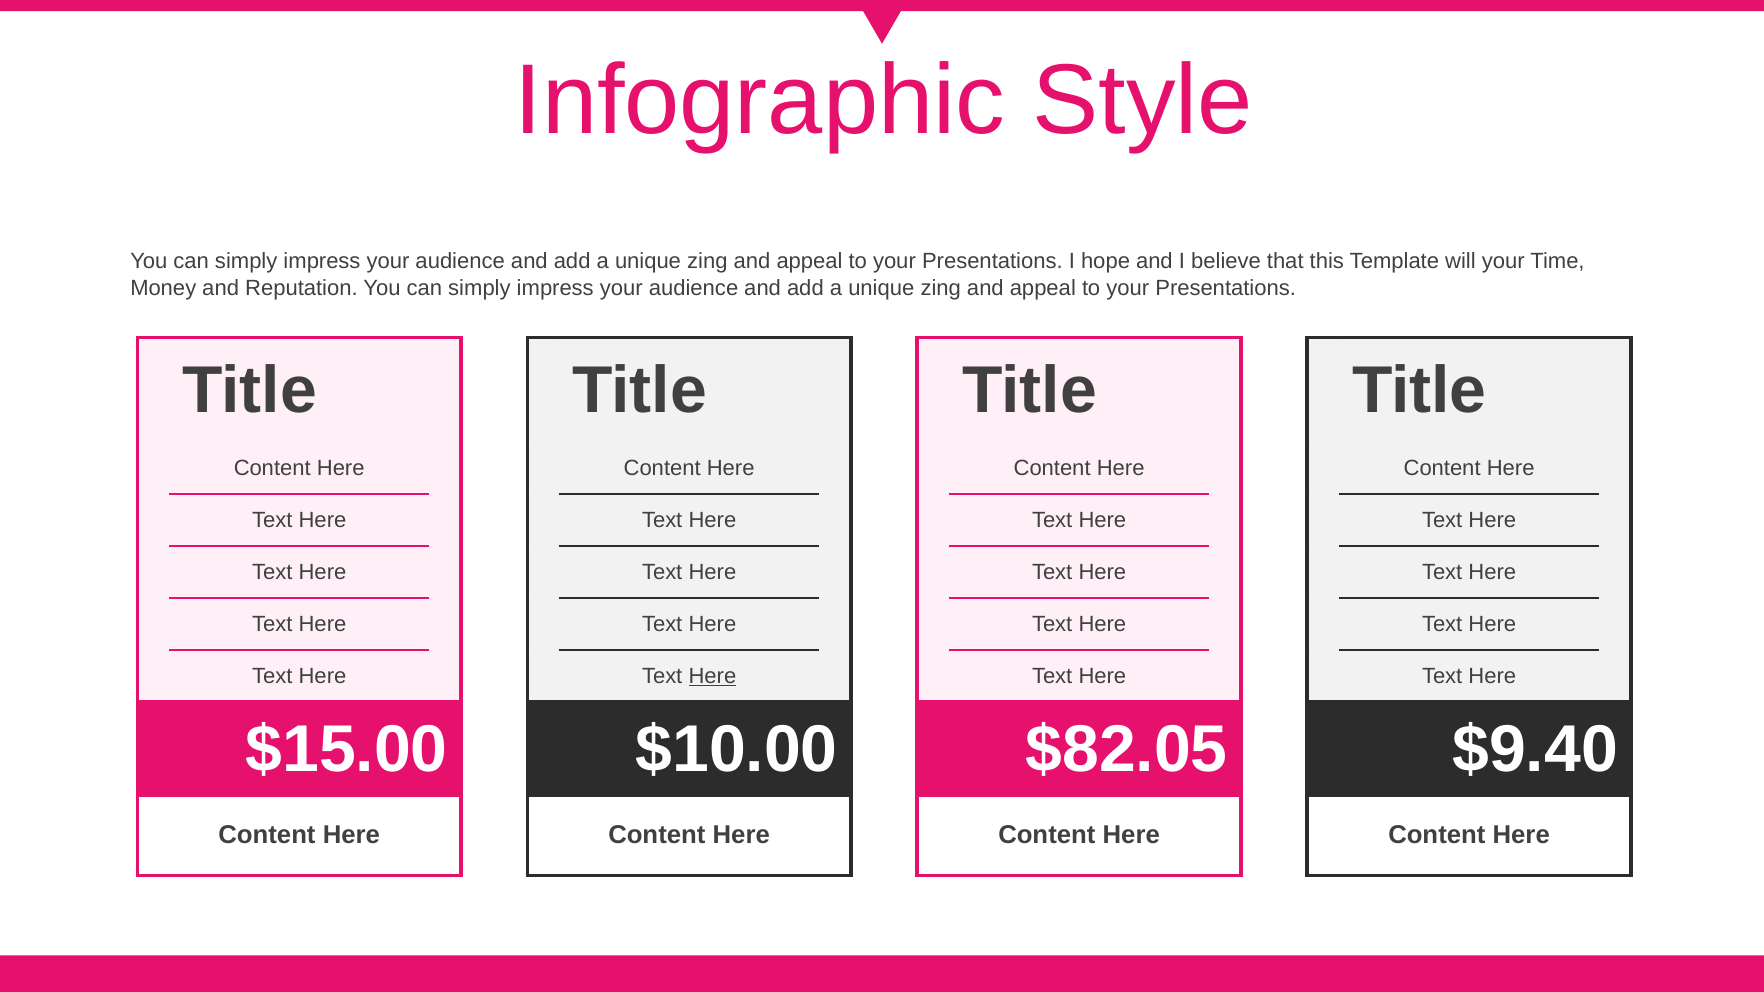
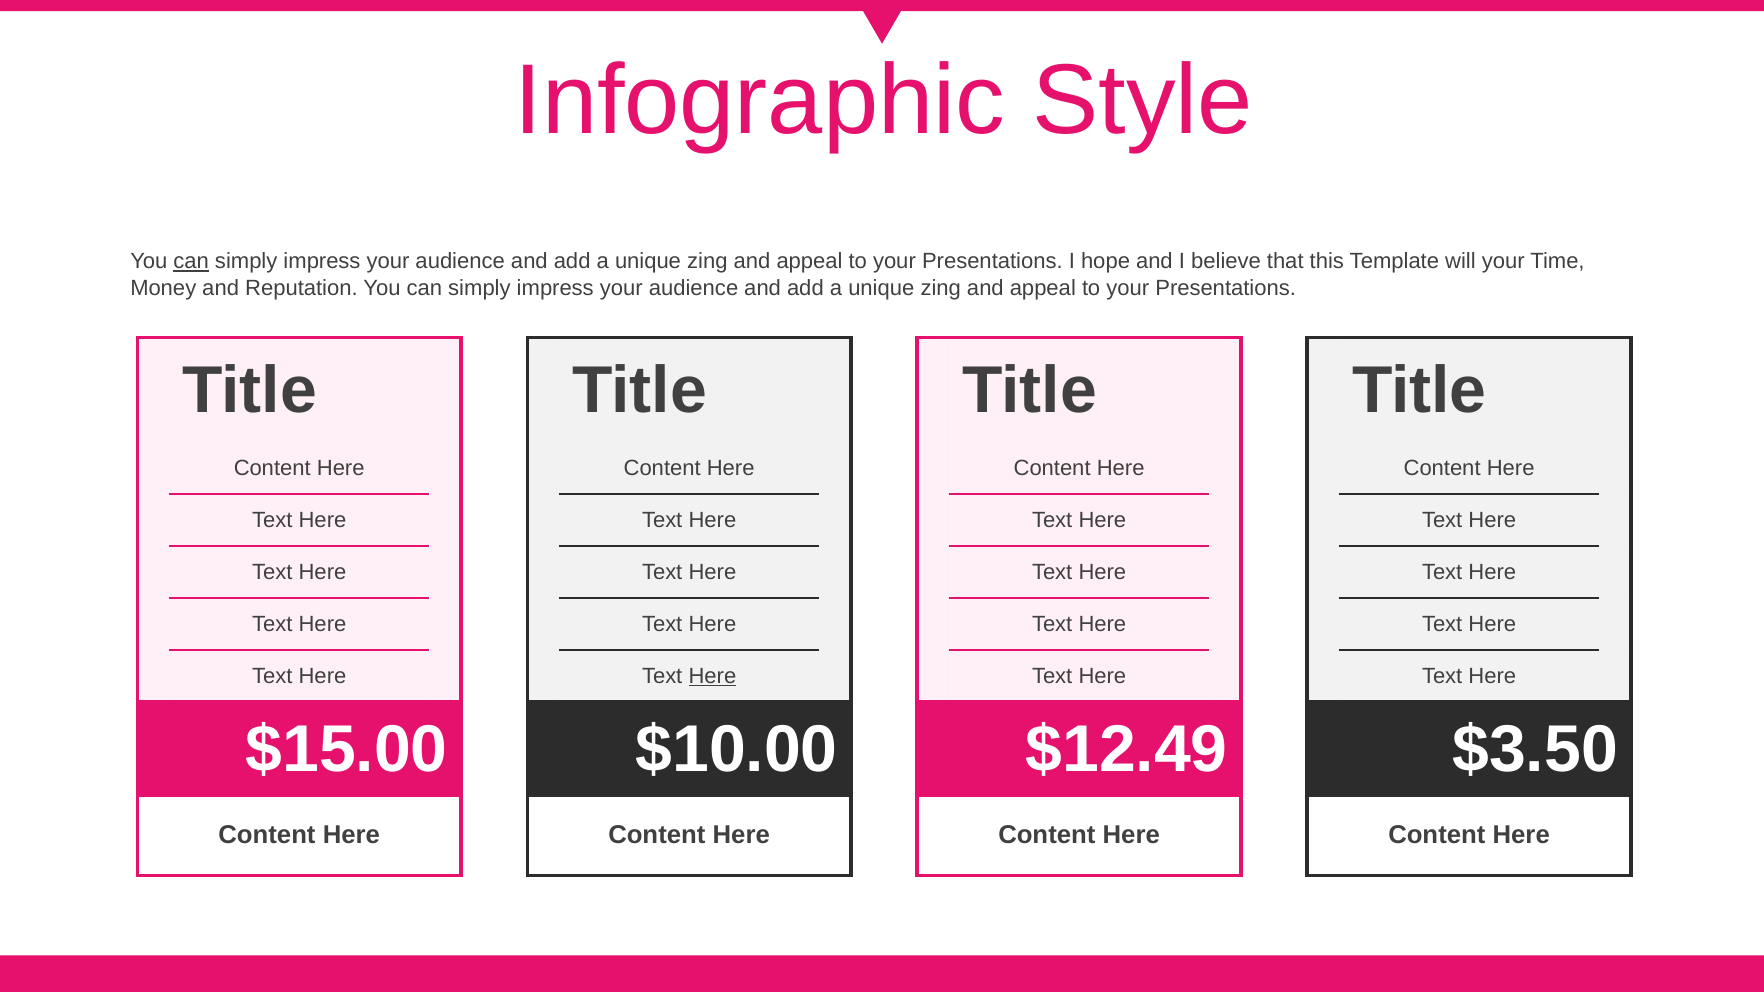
can at (191, 261) underline: none -> present
$82.05: $82.05 -> $12.49
$9.40: $9.40 -> $3.50
